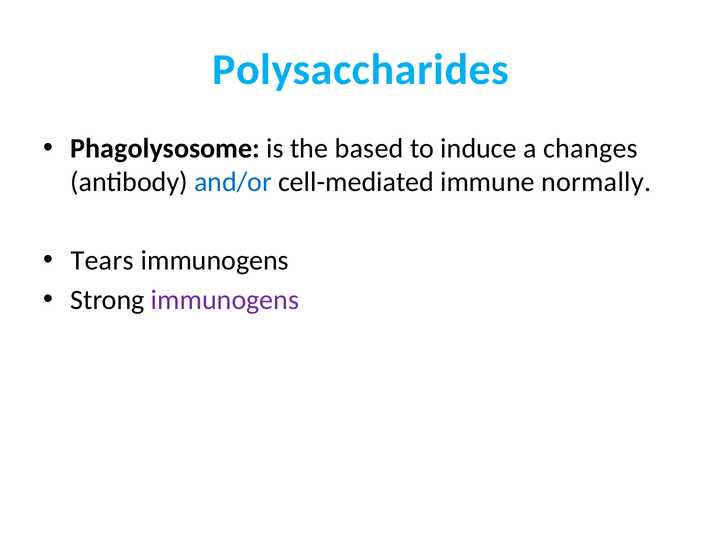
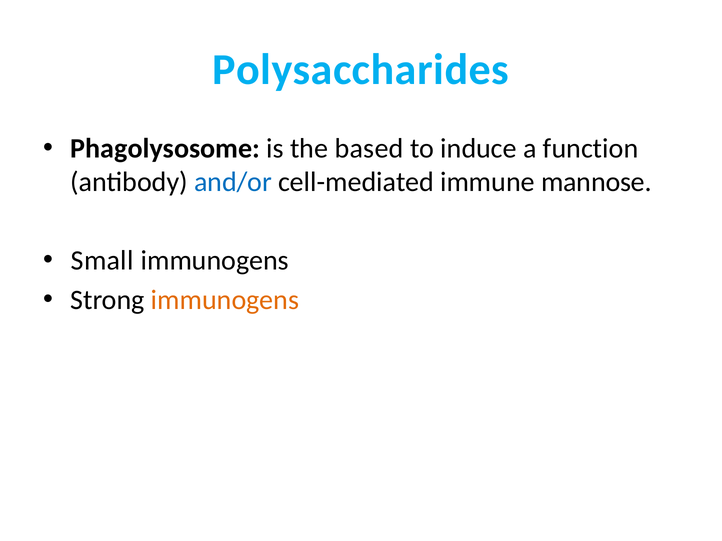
changes: changes -> function
normally: normally -> mannose
Tears: Tears -> Small
immunogens at (225, 300) colour: purple -> orange
